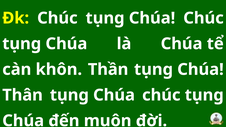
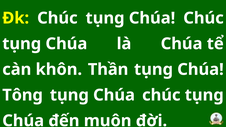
Thân: Thân -> Tông
